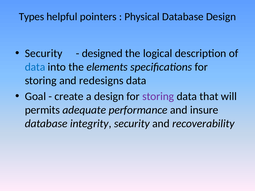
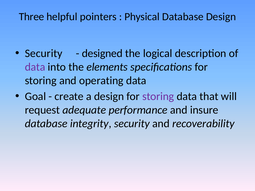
Types: Types -> Three
data at (35, 67) colour: blue -> purple
redesigns: redesigns -> operating
permits: permits -> request
